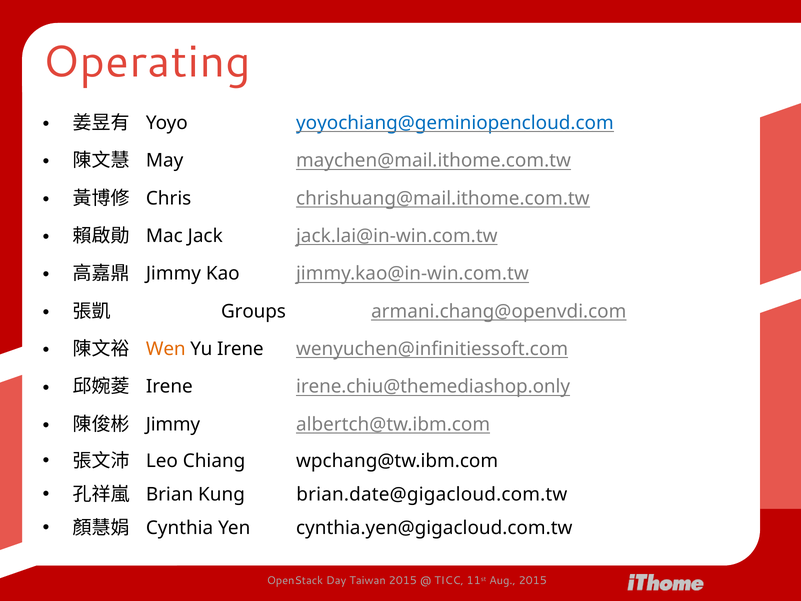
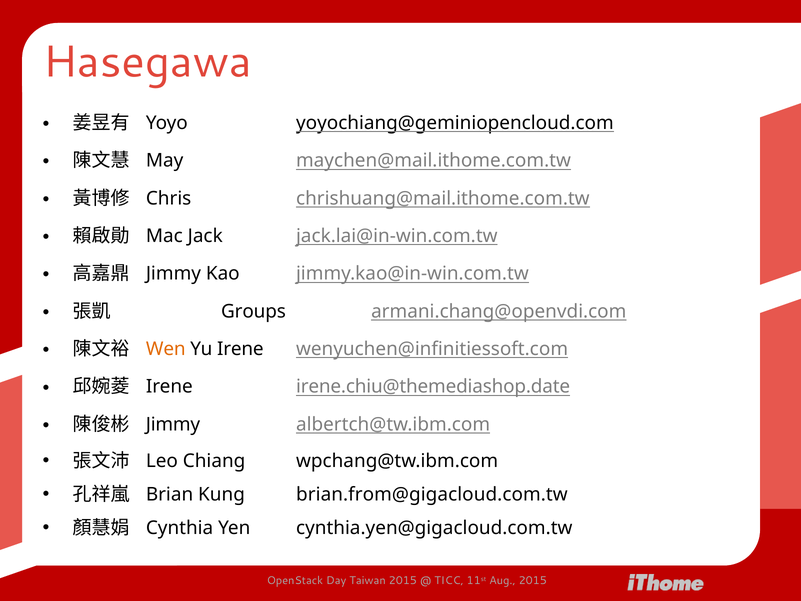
Operating: Operating -> Hasegawa
yoyochiang@geminiopencloud.com colour: blue -> black
irene.chiu@themediashop.only: irene.chiu@themediashop.only -> irene.chiu@themediashop.date
brian.date@gigacloud.com.tw: brian.date@gigacloud.com.tw -> brian.from@gigacloud.com.tw
